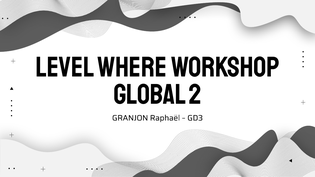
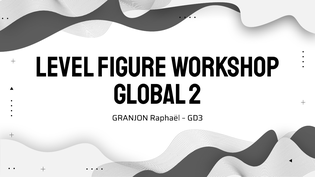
WHERE: WHERE -> FIGURE
